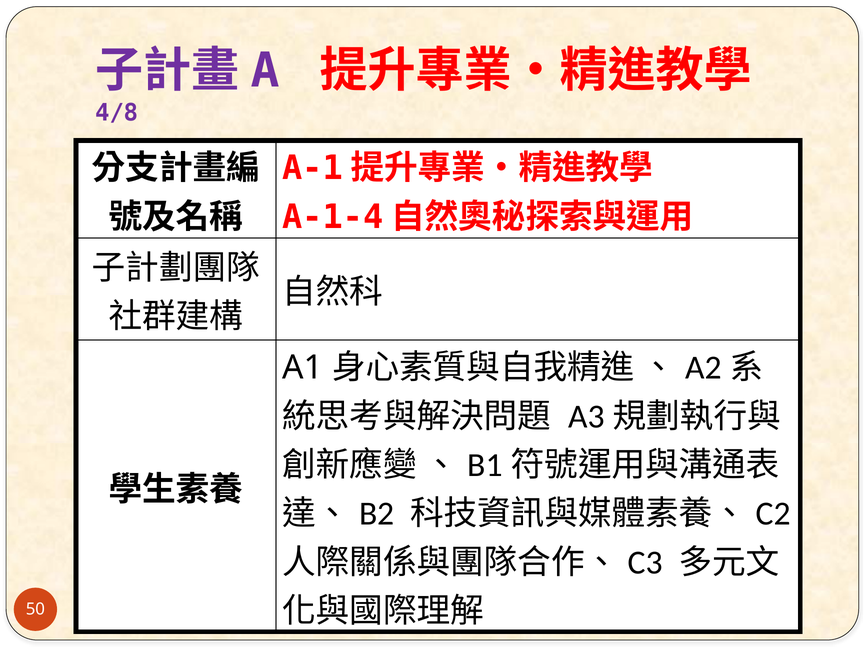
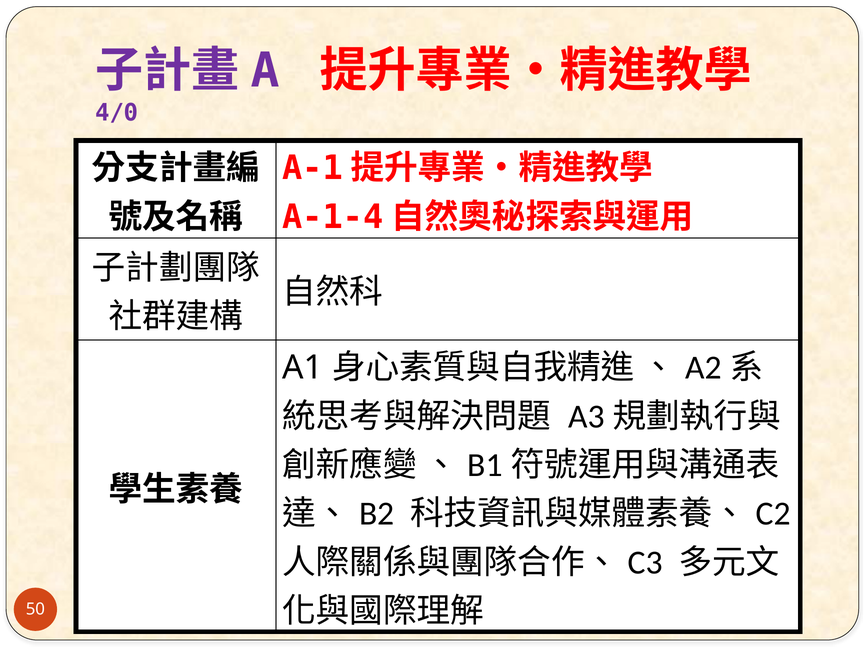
4/8: 4/8 -> 4/0
